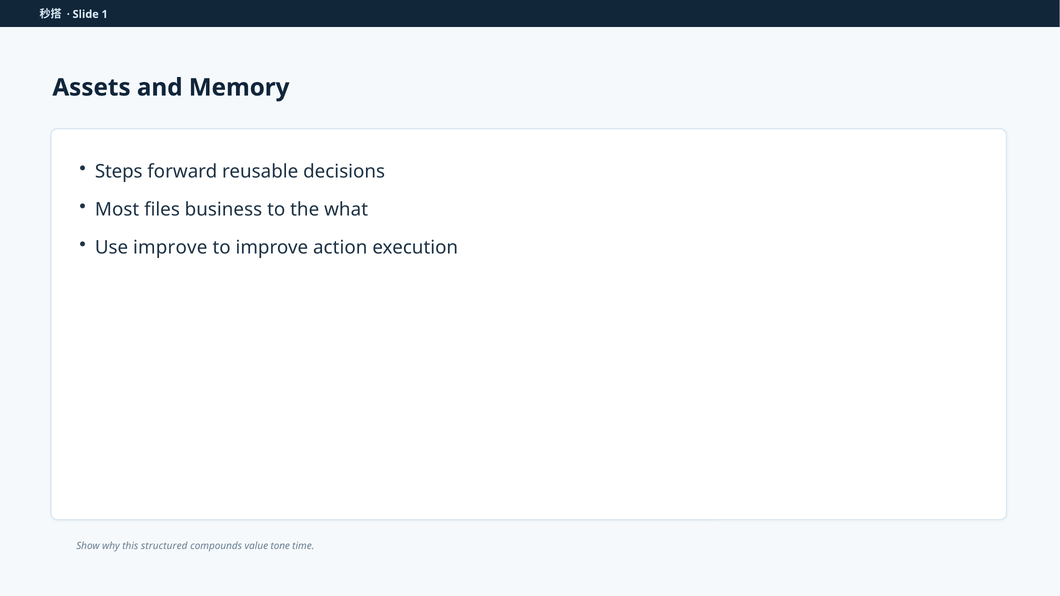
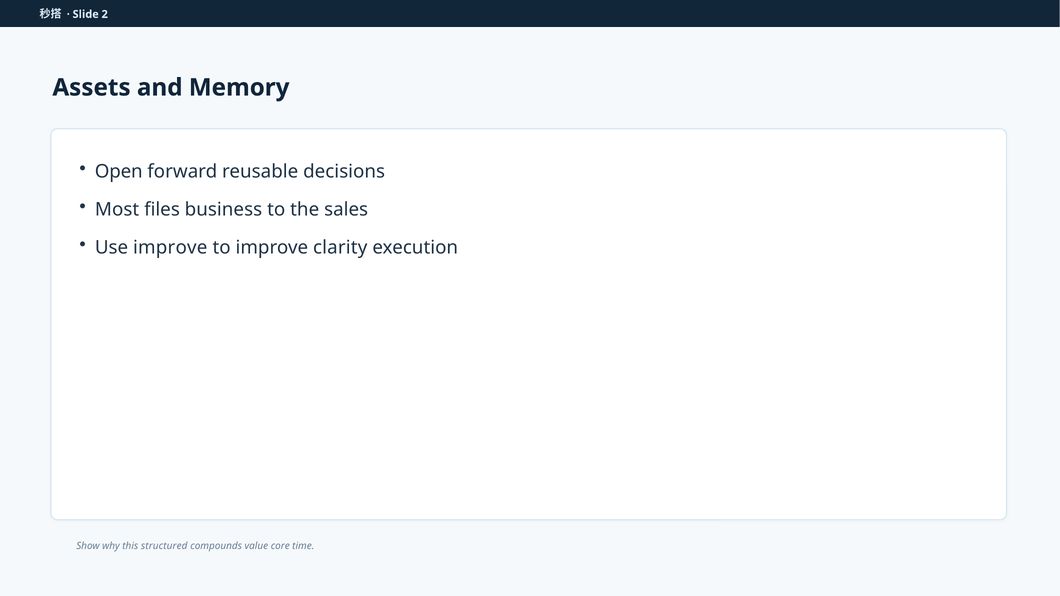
1: 1 -> 2
Steps: Steps -> Open
what: what -> sales
action: action -> clarity
tone: tone -> core
